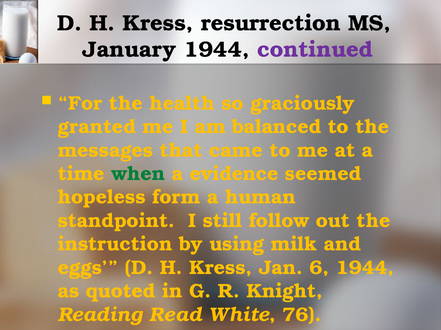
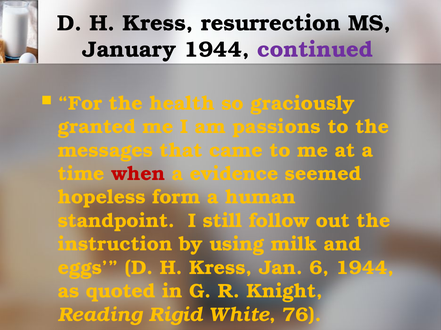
balanced: balanced -> passions
when colour: green -> red
Read: Read -> Rigid
